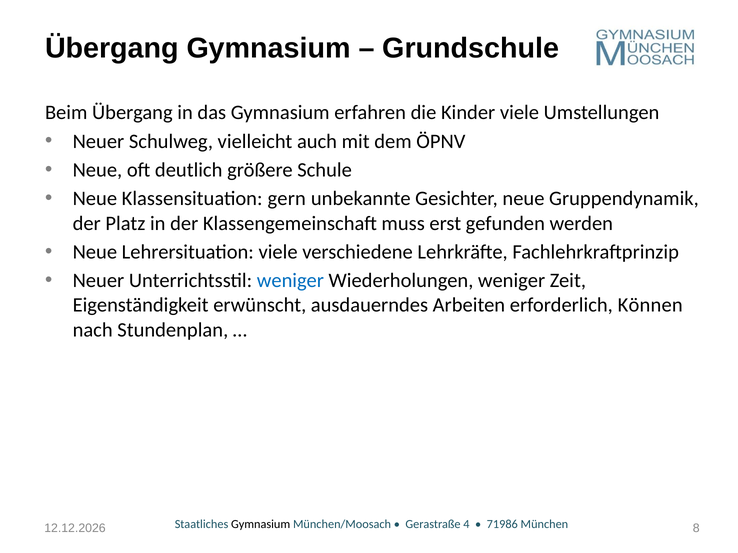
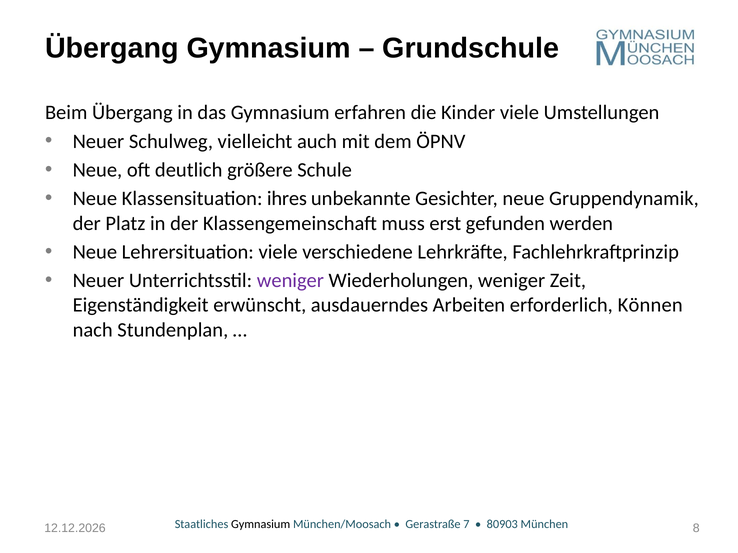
gern: gern -> ihres
weniger at (290, 281) colour: blue -> purple
4: 4 -> 7
71986: 71986 -> 80903
